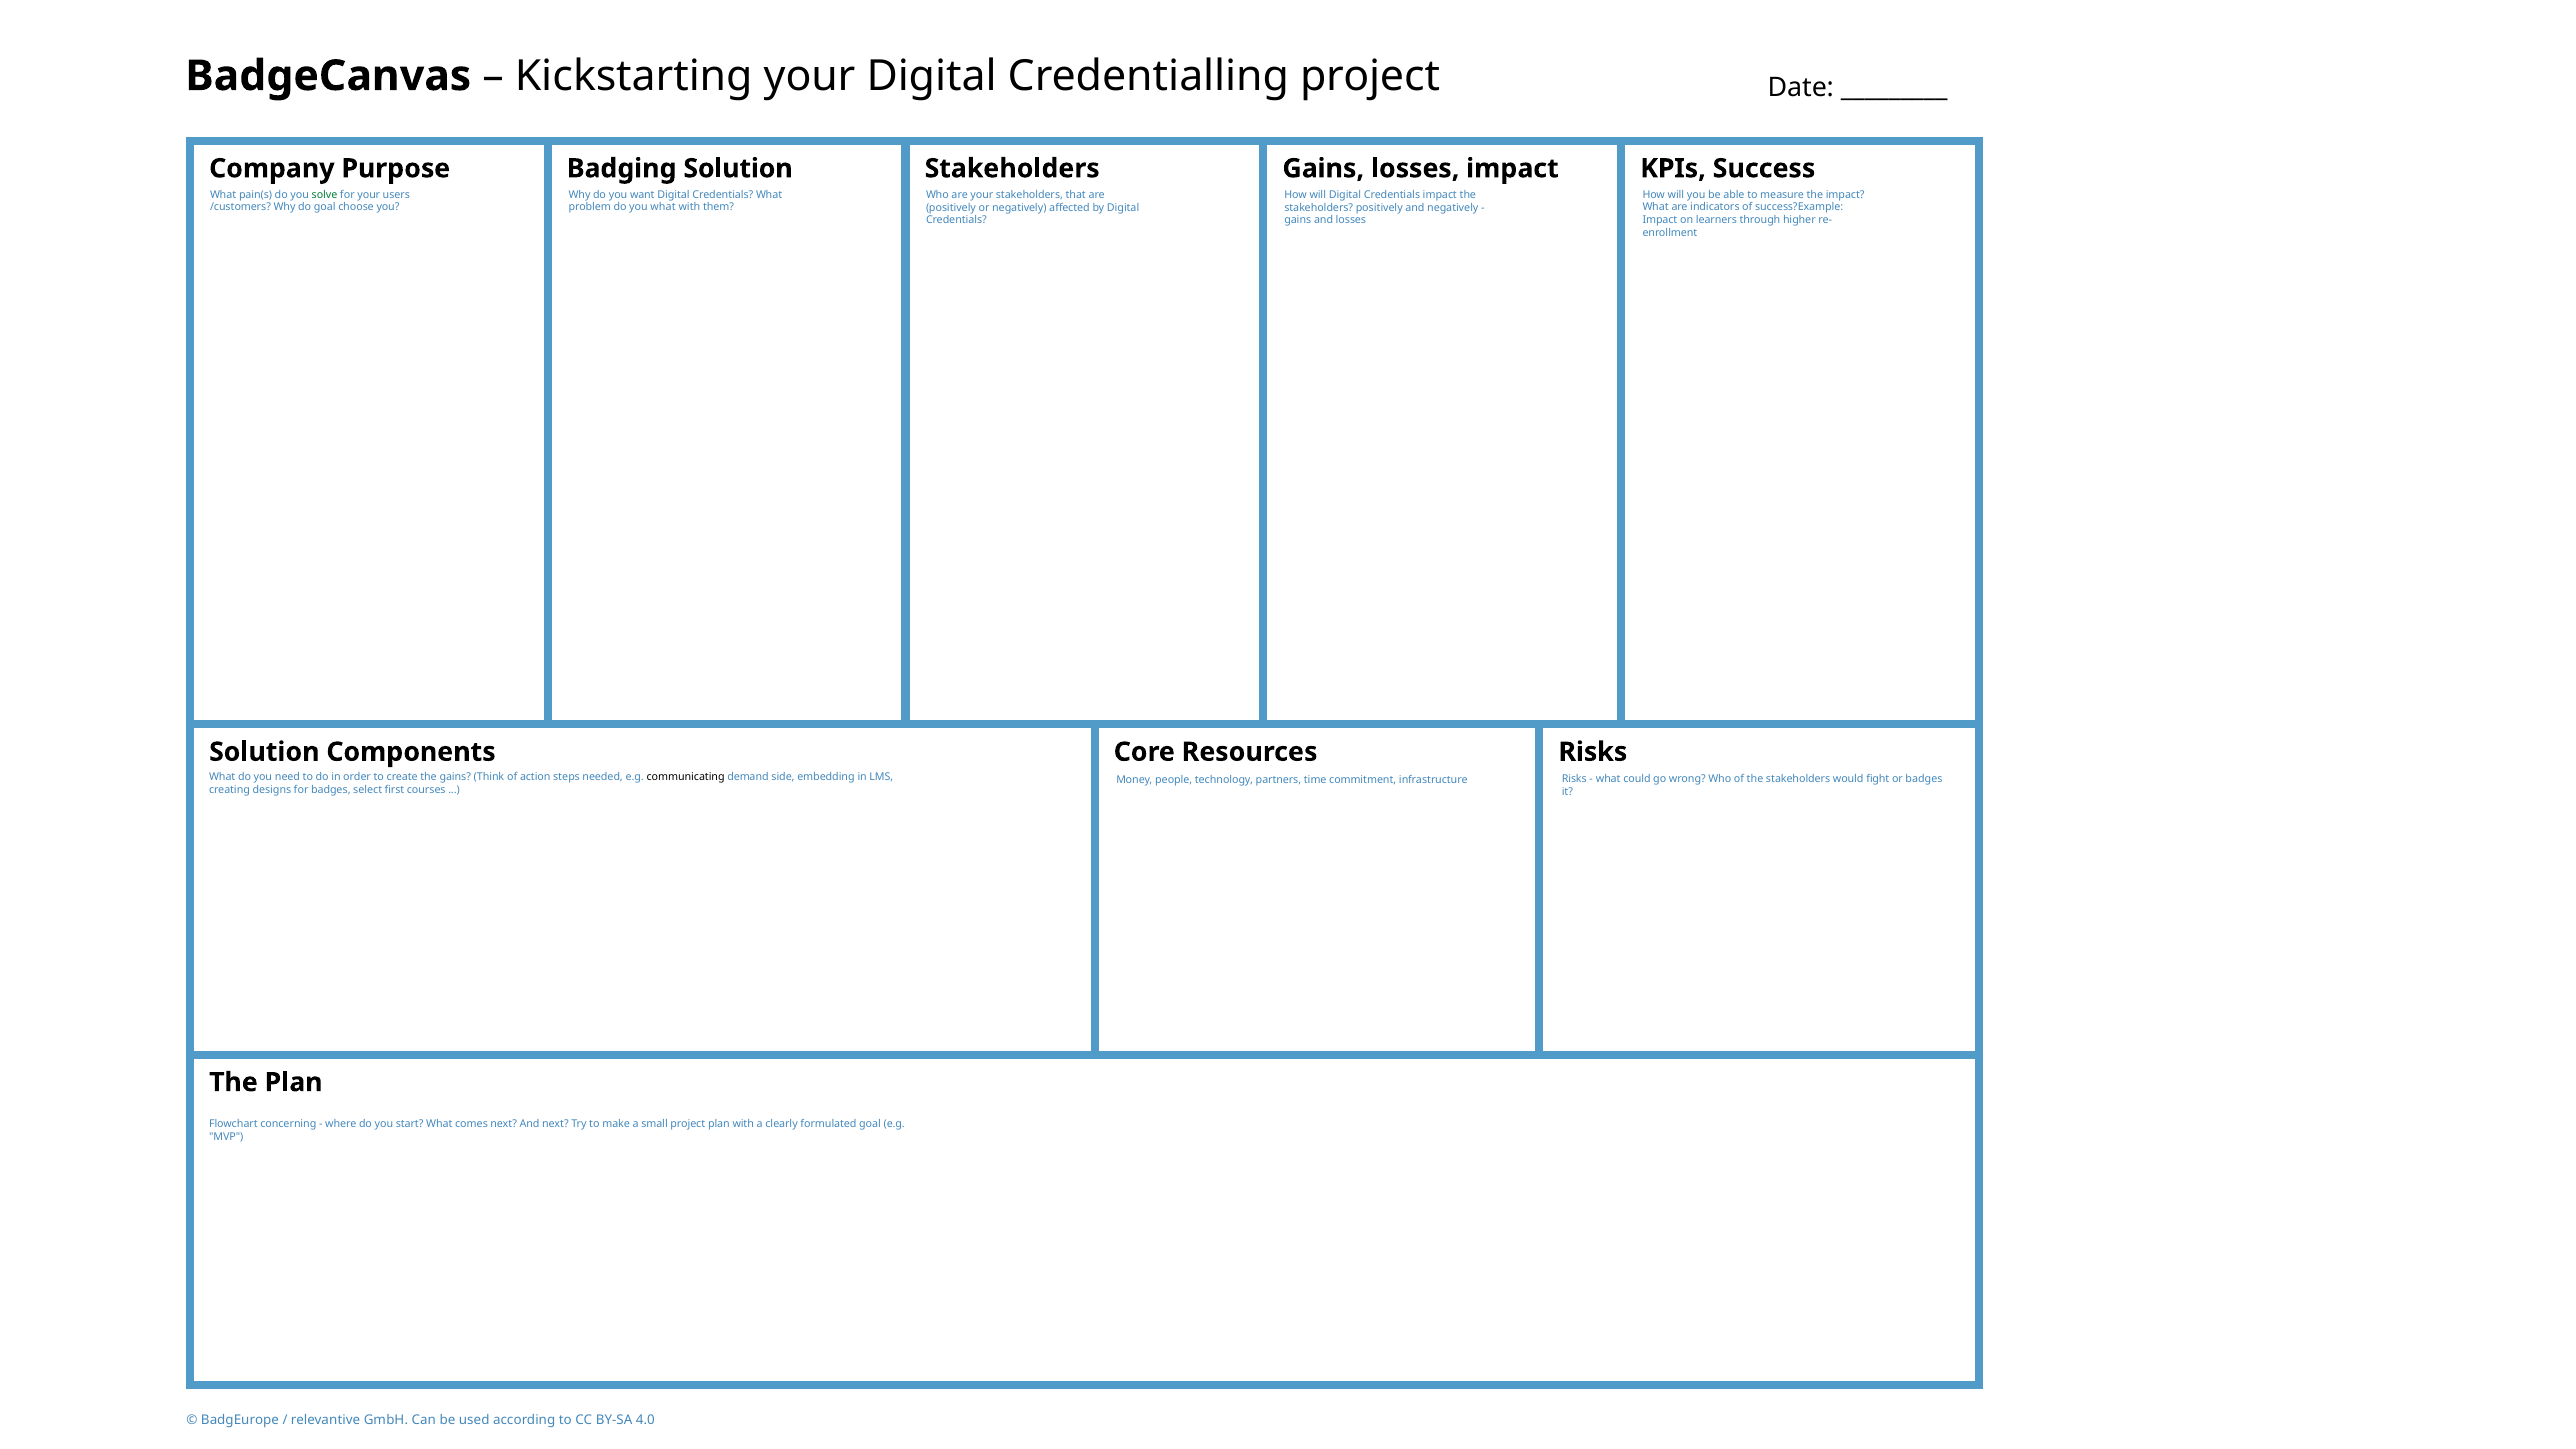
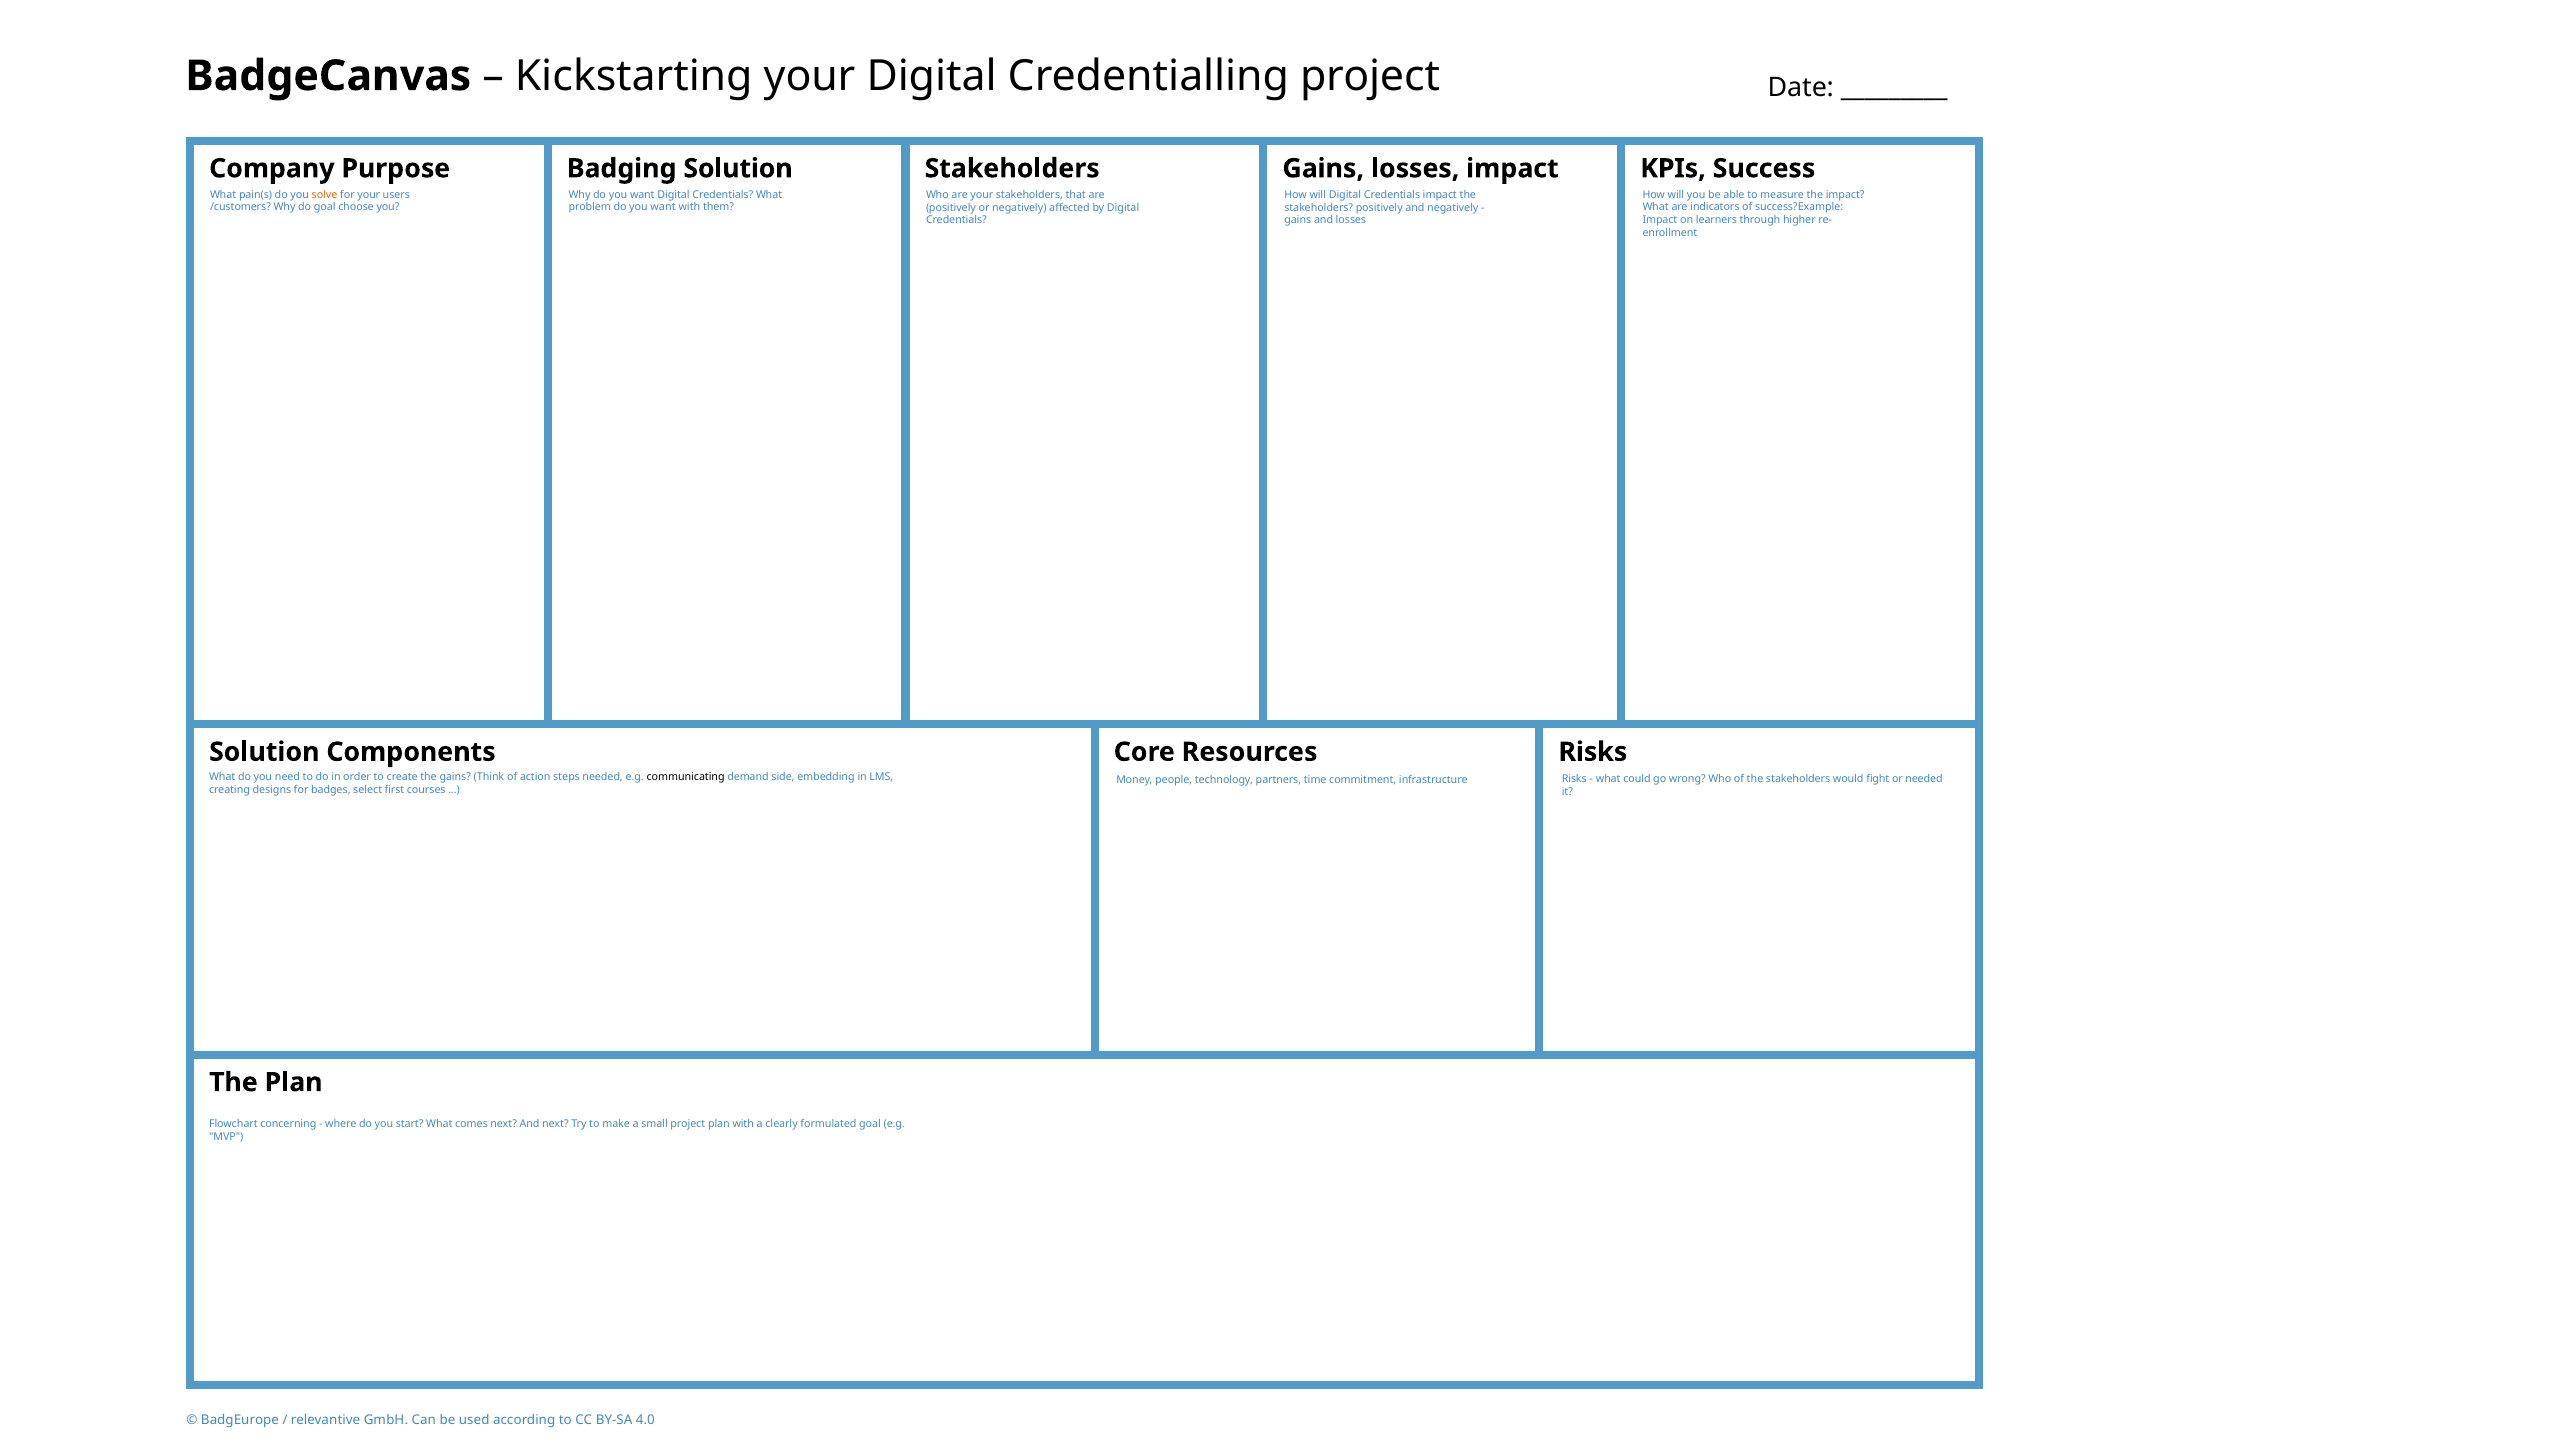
solve colour: green -> orange
problem do you what: what -> want
or badges: badges -> needed
